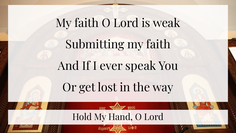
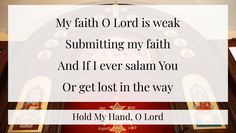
speak: speak -> salam
